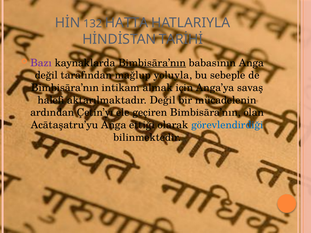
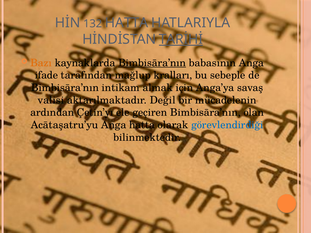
TARİHİ underline: none -> present
Bazı colour: purple -> orange
değil at (46, 75): değil -> ifade
yoluyla: yoluyla -> kralları
halefi: halefi -> valisi
Anga ettiği: ettiği -> hatta
